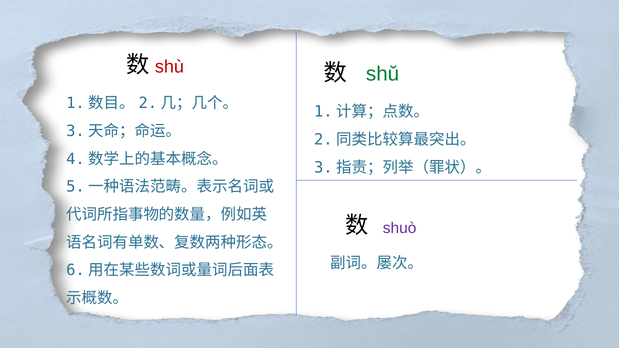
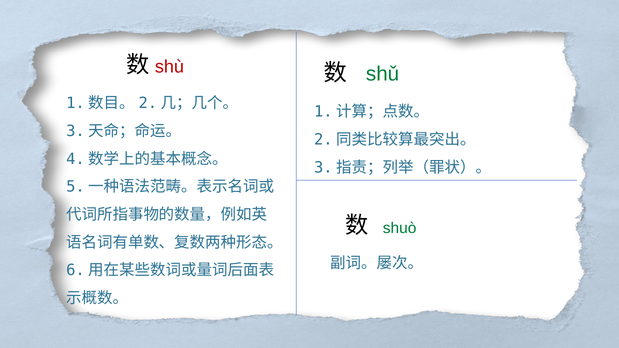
shuò colour: purple -> green
